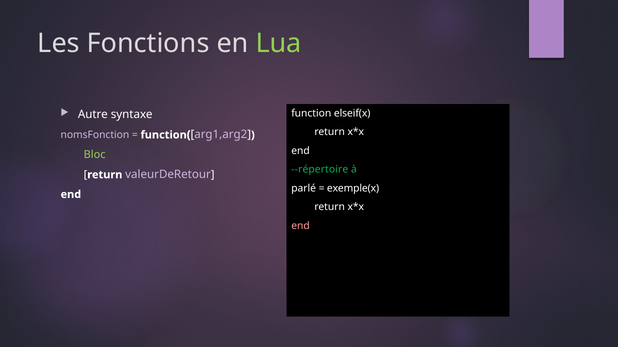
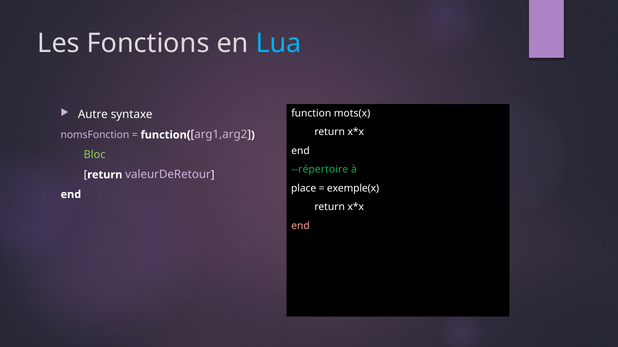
Lua colour: light green -> light blue
elseif(x: elseif(x -> mots(x
parlé: parlé -> place
